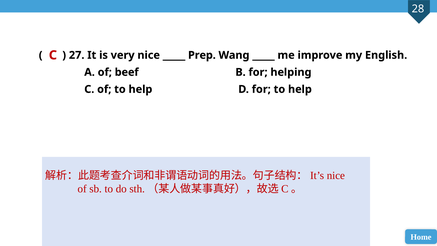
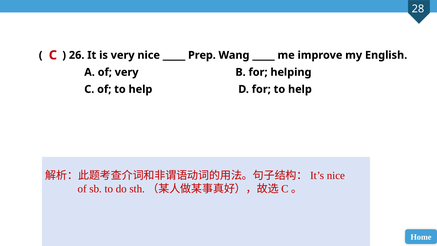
27: 27 -> 26
of beef: beef -> very
